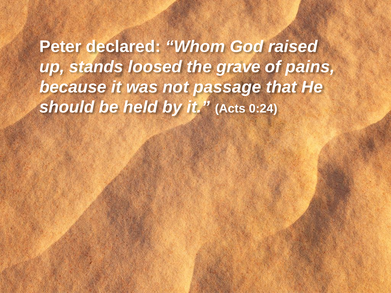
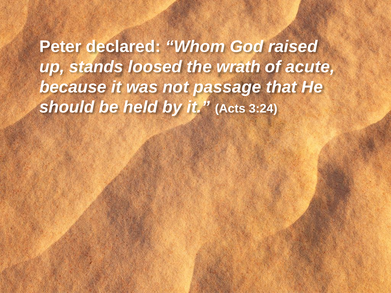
grave: grave -> wrath
pains: pains -> acute
0:24: 0:24 -> 3:24
